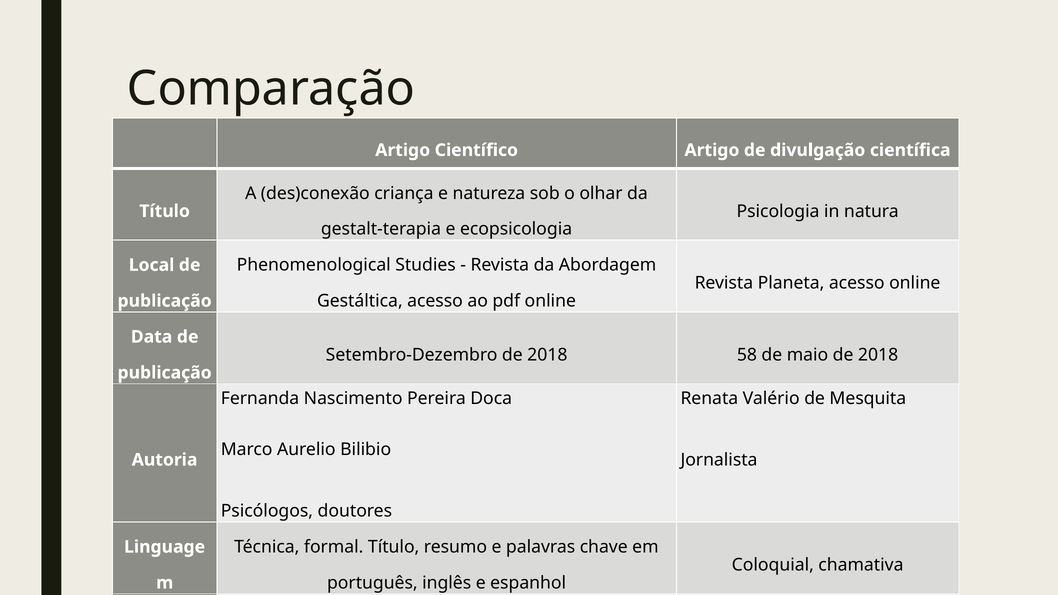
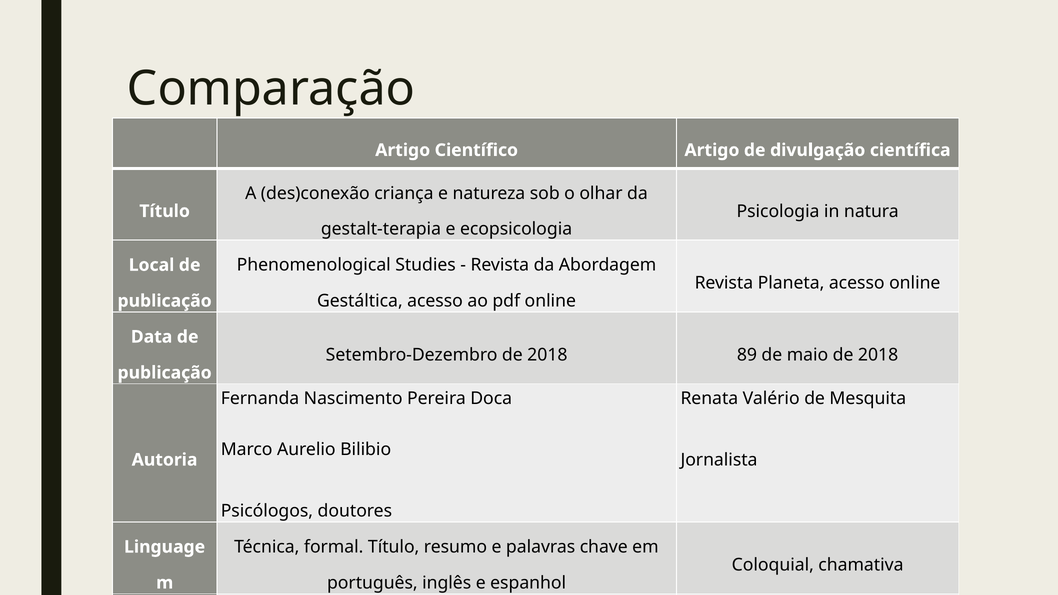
58: 58 -> 89
